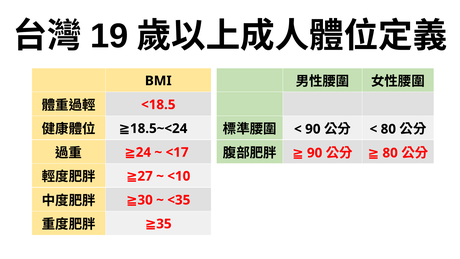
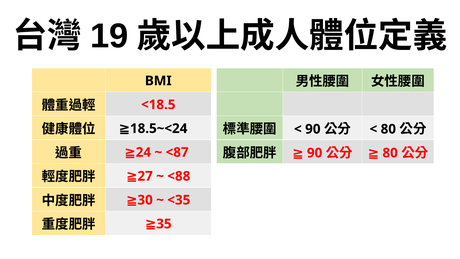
<17: <17 -> <87
<10: <10 -> <88
